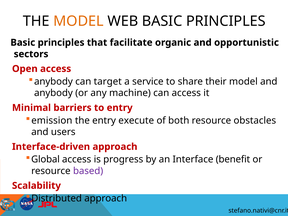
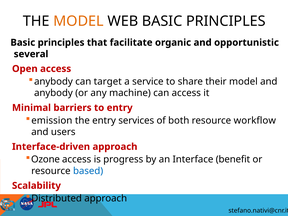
sectors: sectors -> several
execute: execute -> services
obstacles: obstacles -> workflow
Global: Global -> Ozone
based colour: purple -> blue
